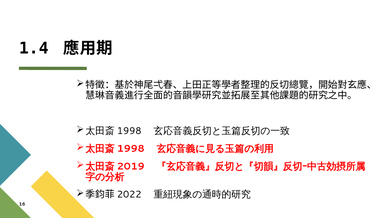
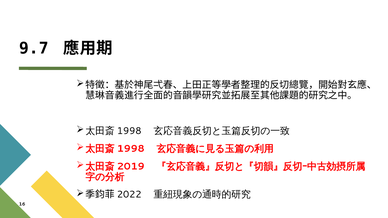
1.4: 1.4 -> 9.7
